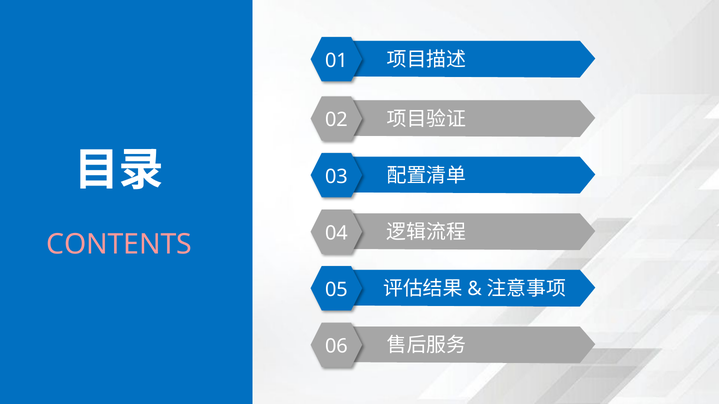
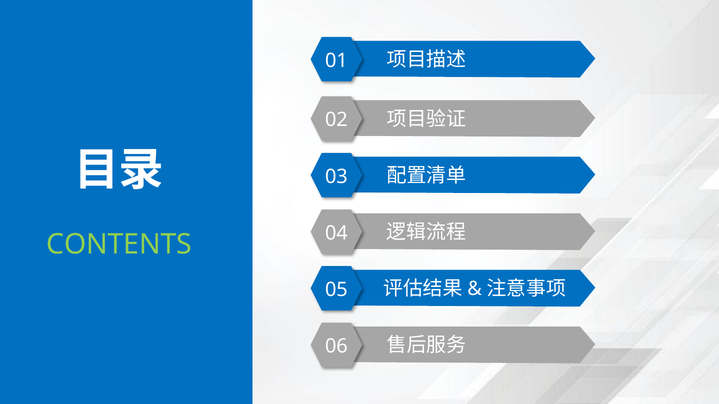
CONTENTS colour: pink -> light green
